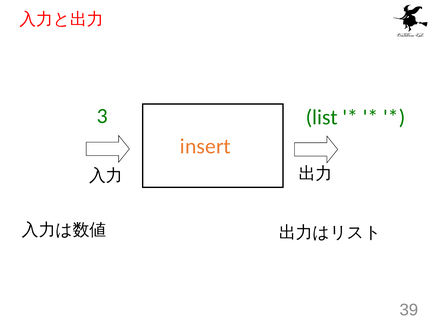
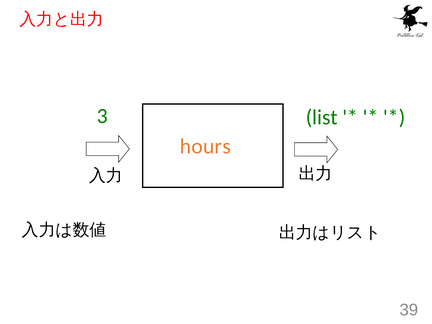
insert: insert -> hours
